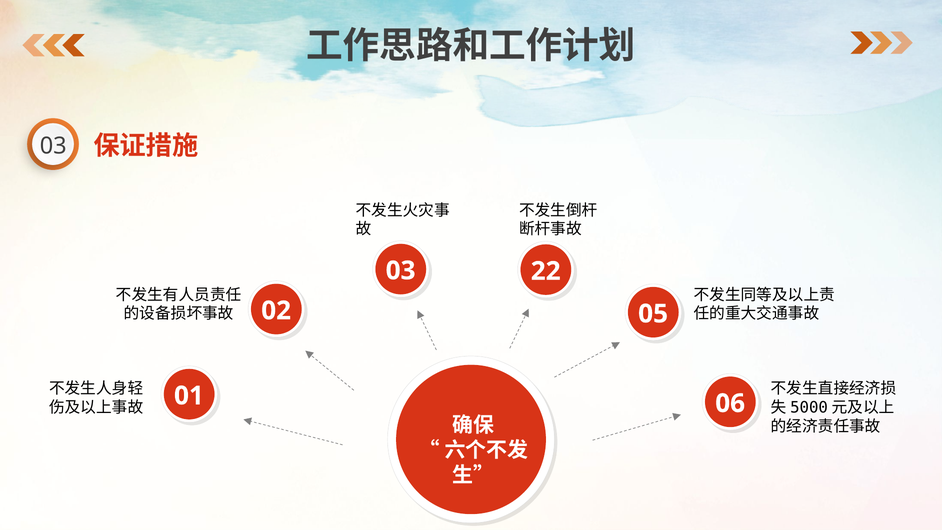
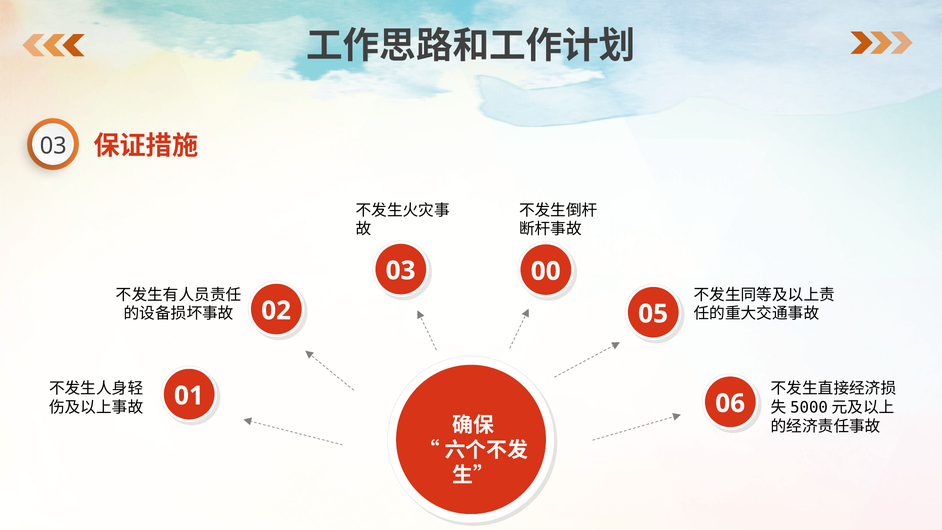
22: 22 -> 00
